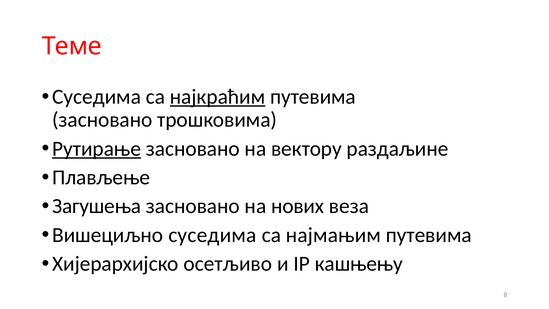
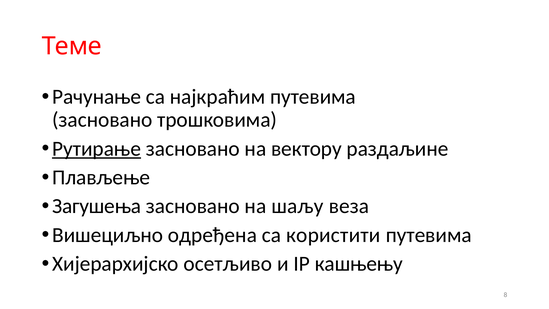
Суседима at (97, 97): Суседима -> Рачунање
најкраћим underline: present -> none
нових: нових -> шаљу
Вишециљно суседима: суседима -> одређена
најмањим: најмањим -> користити
